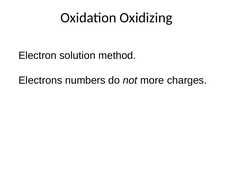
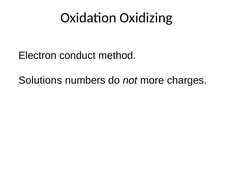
solution: solution -> conduct
Electrons: Electrons -> Solutions
